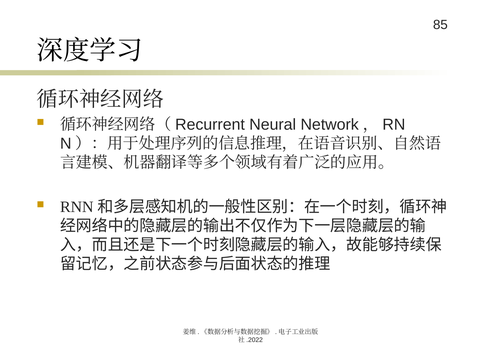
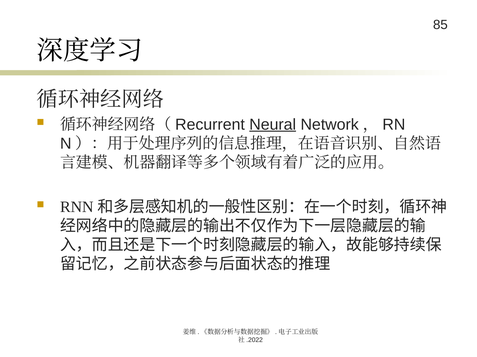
Neural underline: none -> present
